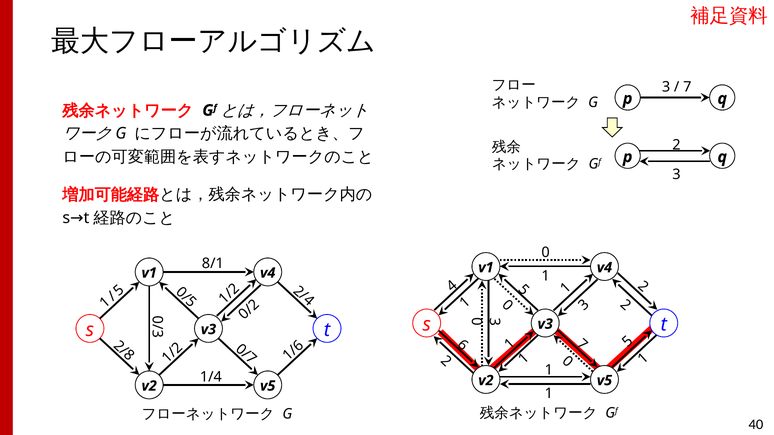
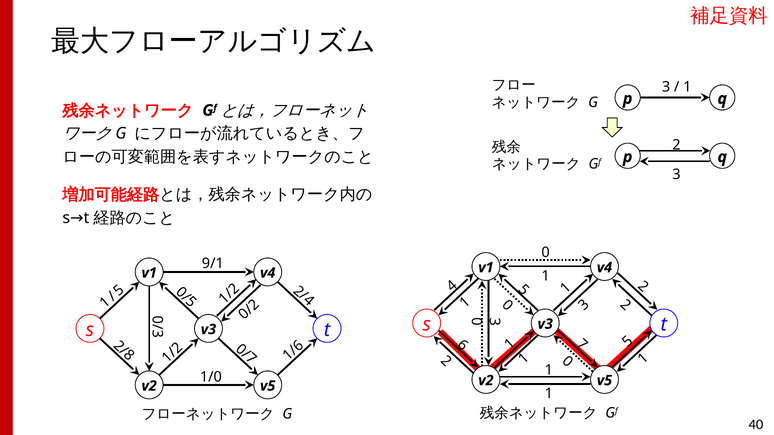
7 at (687, 87): 7 -> 1
8/1: 8/1 -> 9/1
1/4: 1/4 -> 1/0
